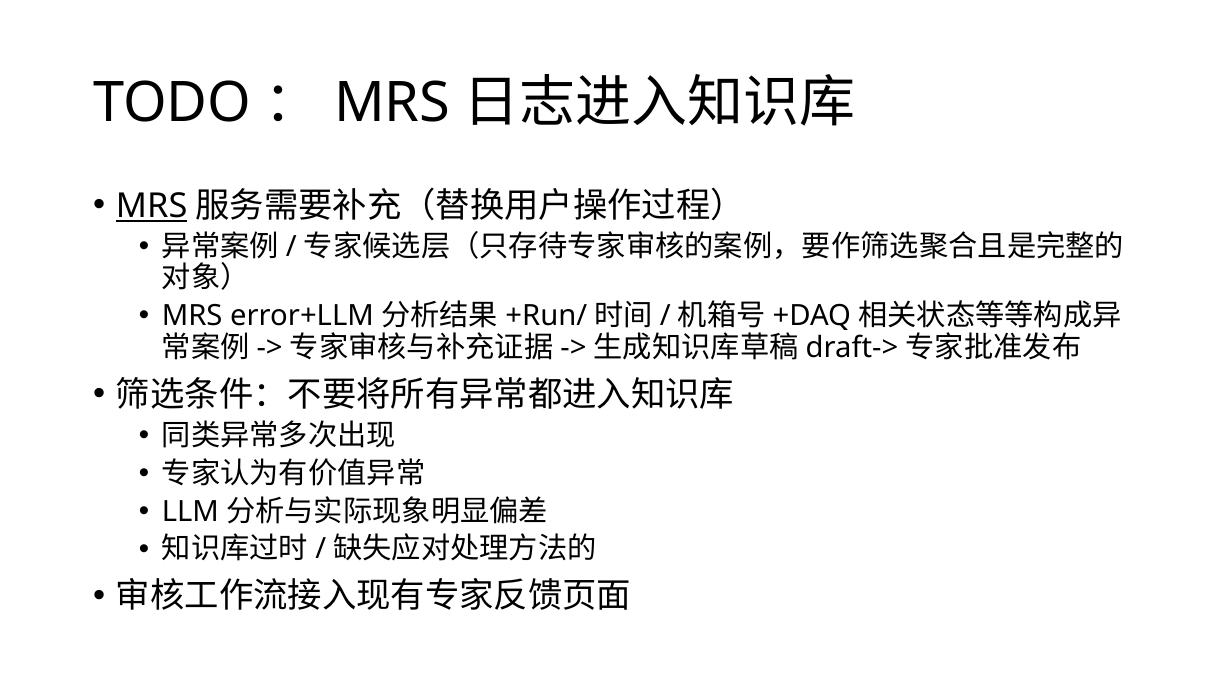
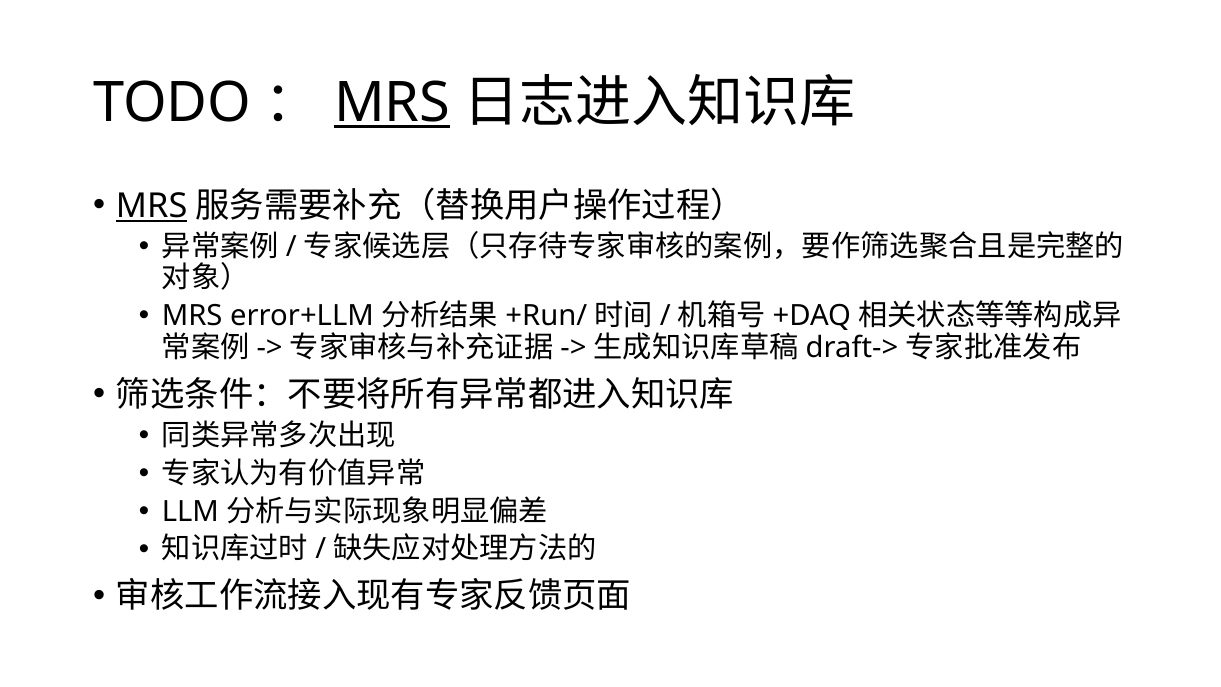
MRS at (392, 103) underline: none -> present
